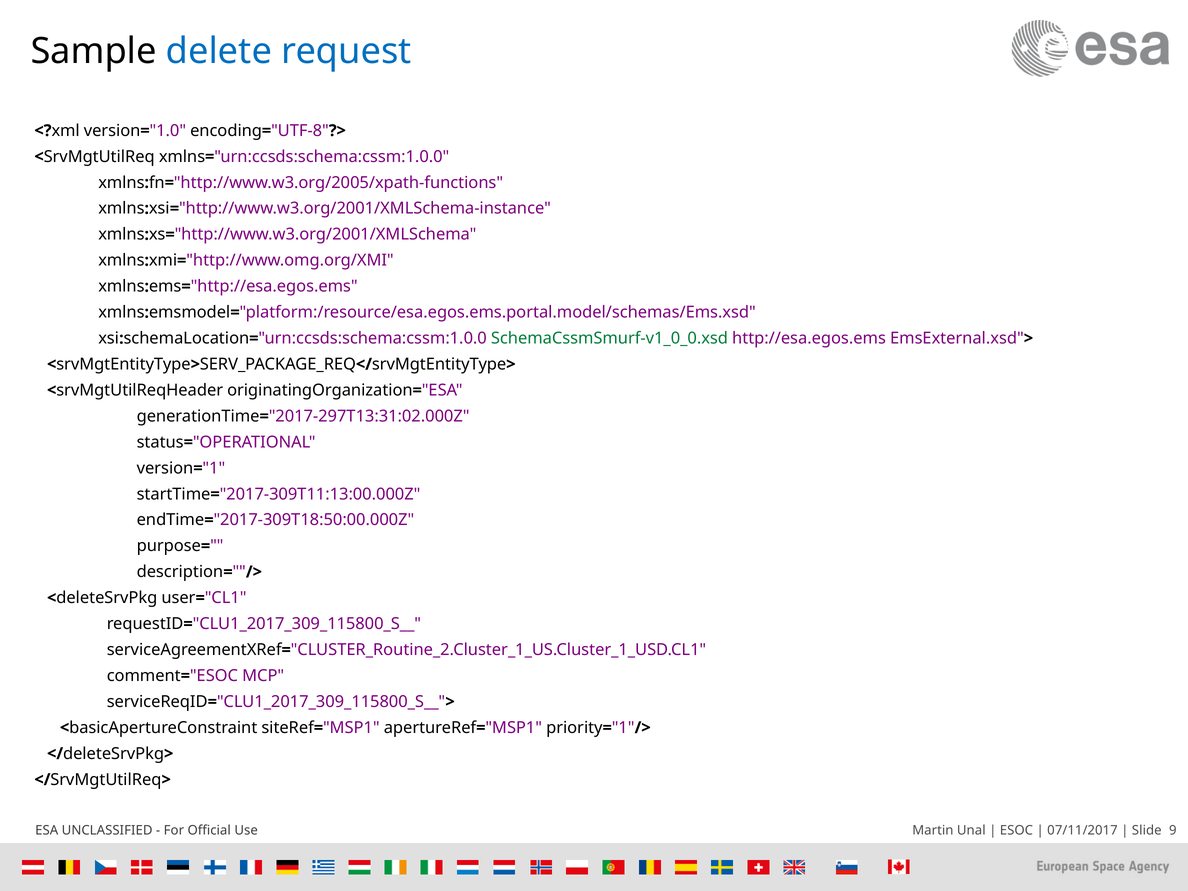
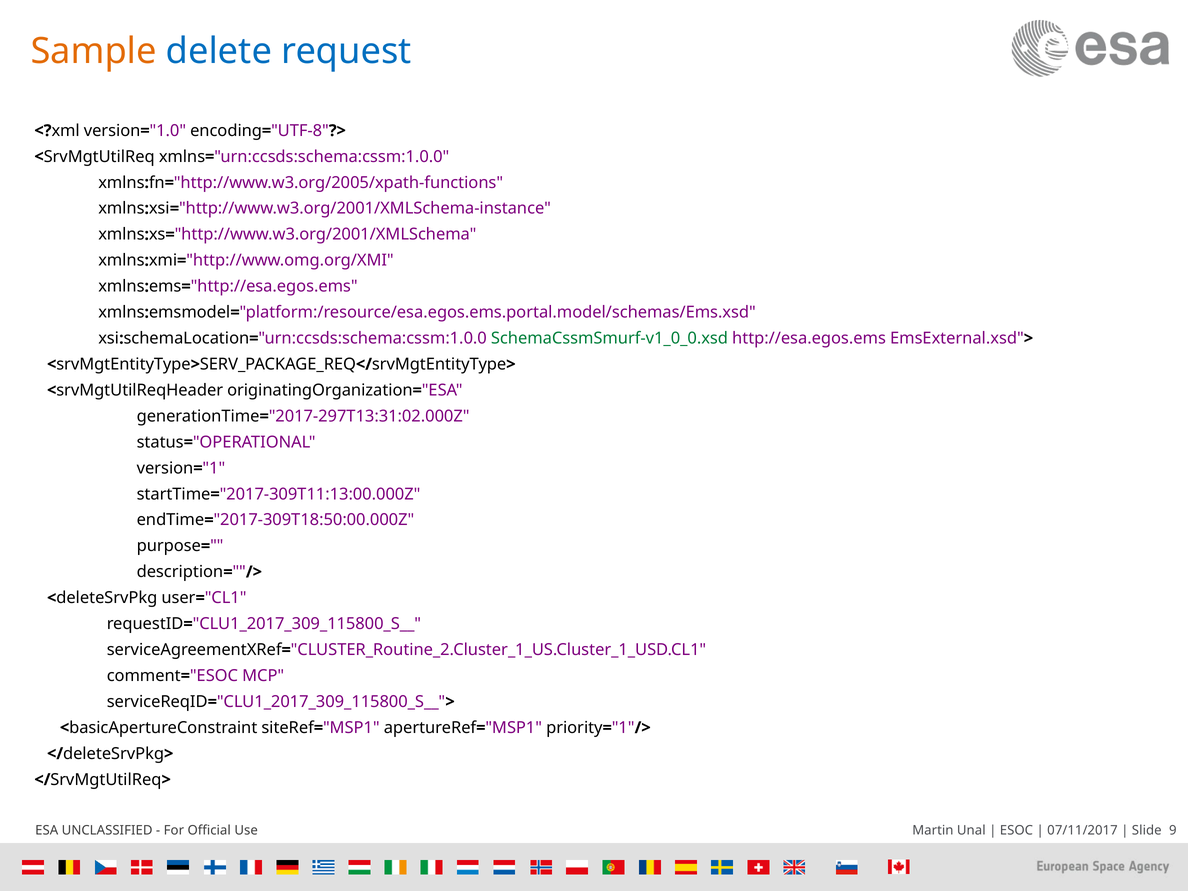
Sample colour: black -> orange
